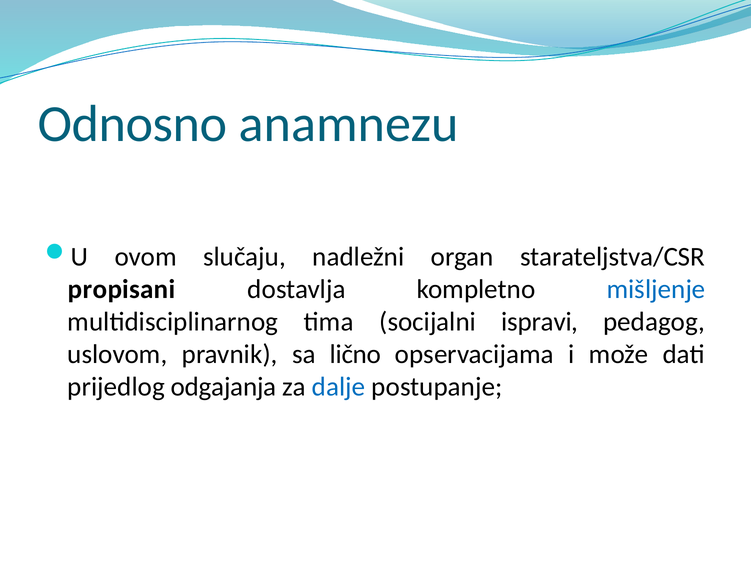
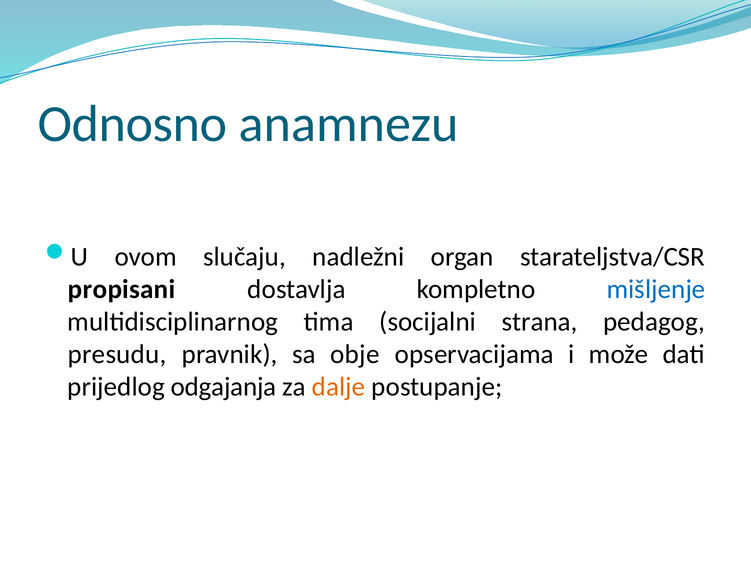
ispravi: ispravi -> strana
uslovom: uslovom -> presudu
lično: lično -> obje
dalje colour: blue -> orange
